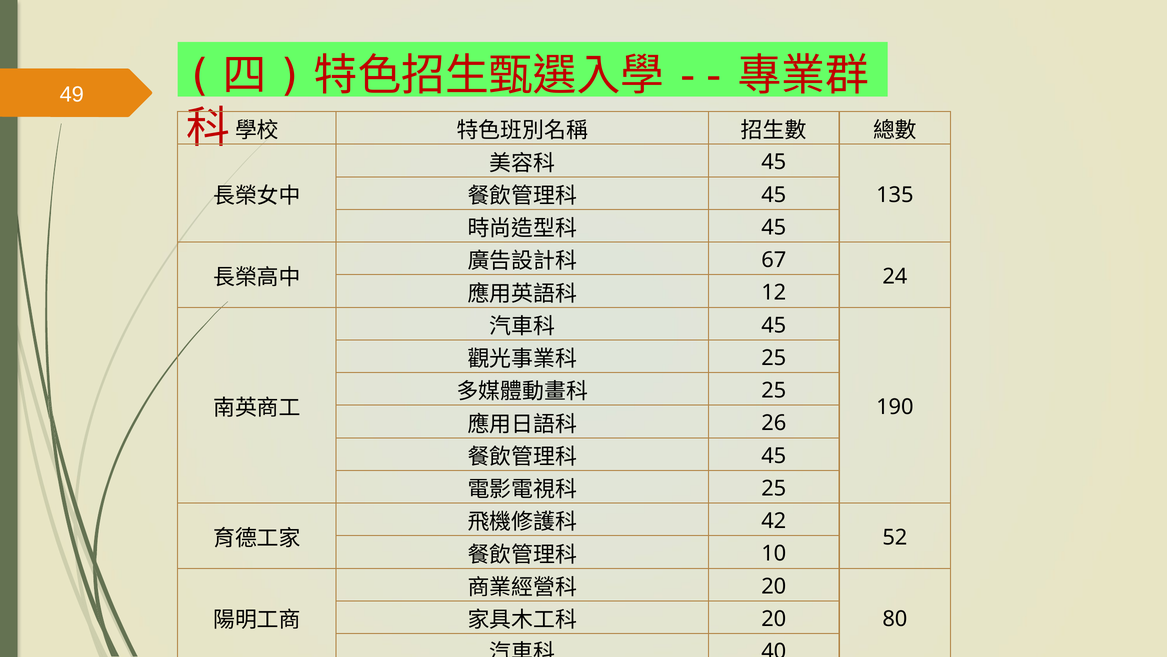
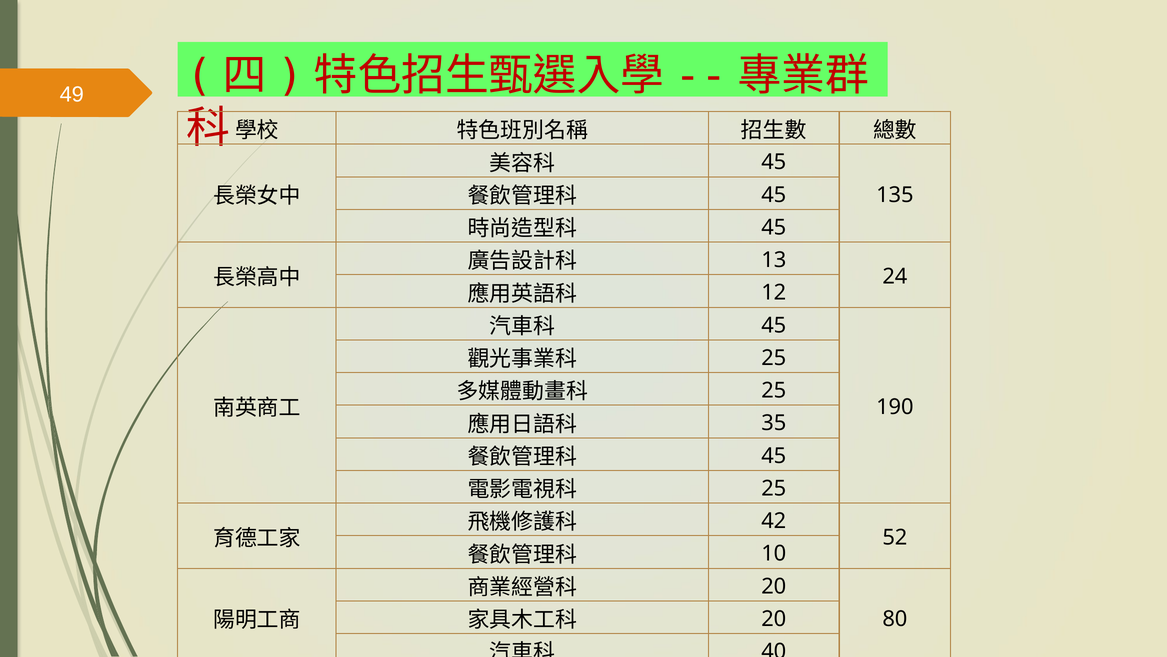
67: 67 -> 13
26: 26 -> 35
